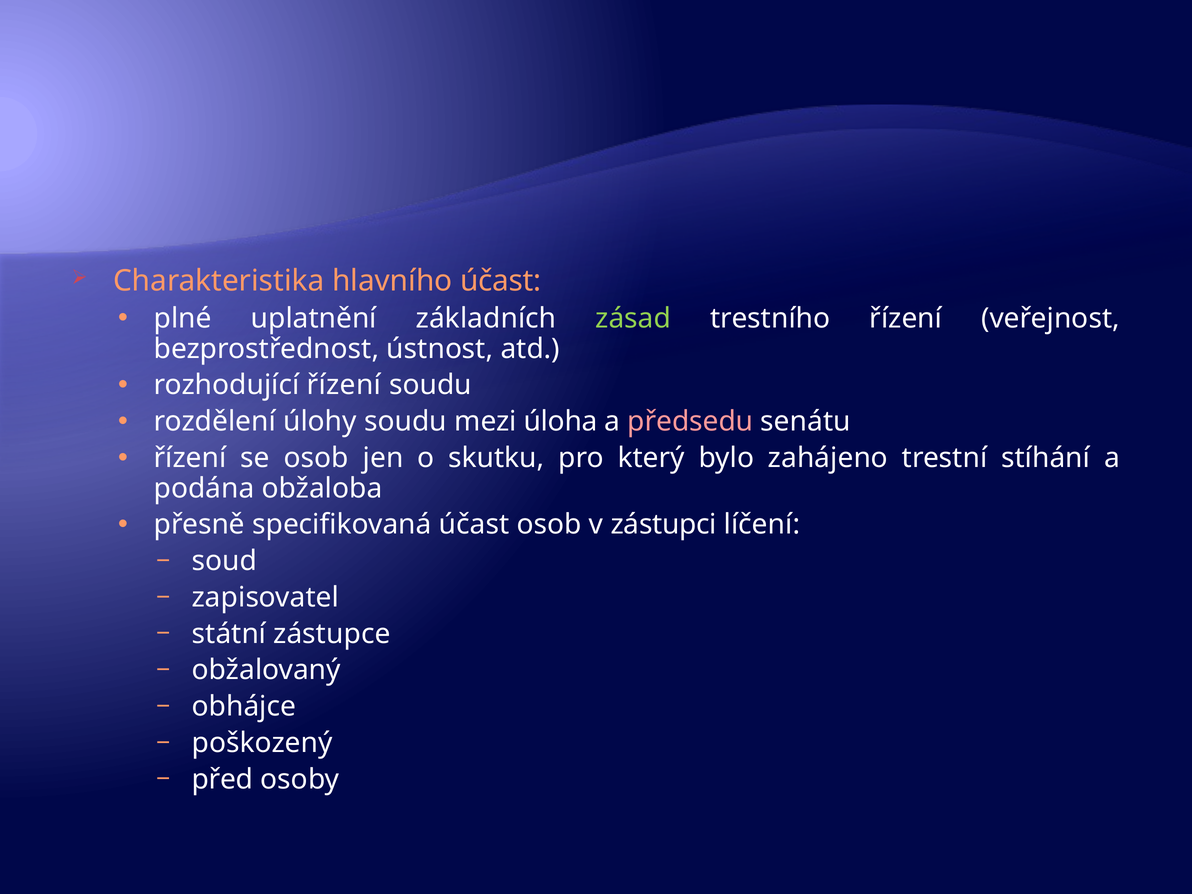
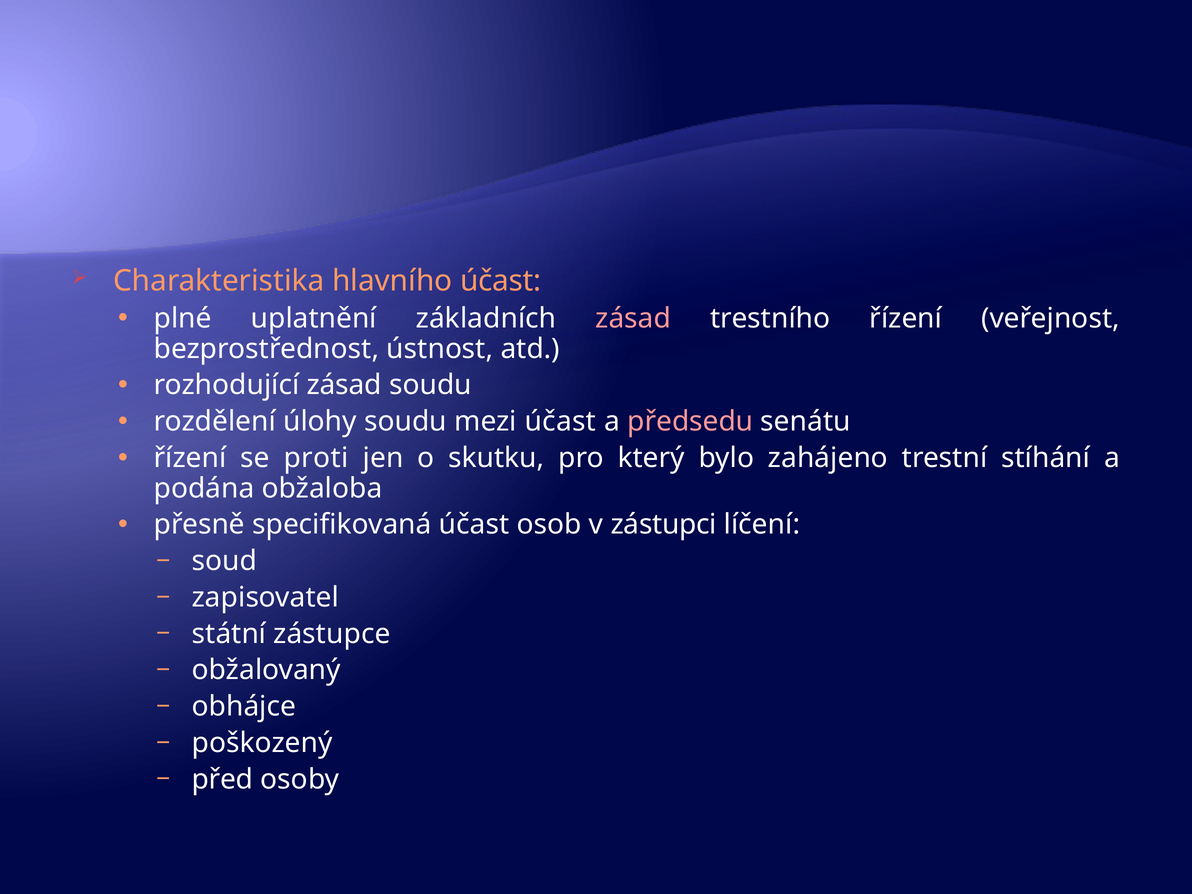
zásad at (633, 318) colour: light green -> pink
rozhodující řízení: řízení -> zásad
mezi úloha: úloha -> účast
se osob: osob -> proti
